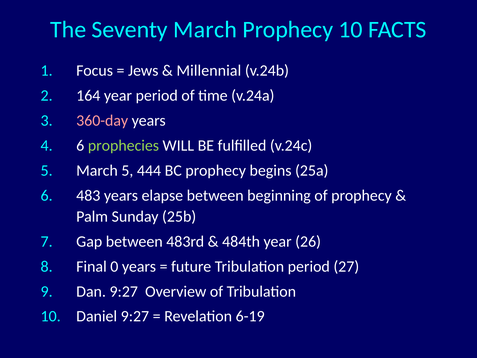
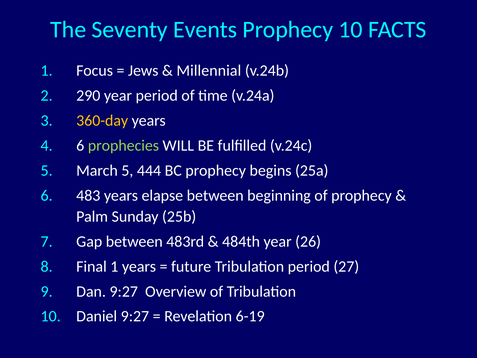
Seventy March: March -> Events
164: 164 -> 290
360-day colour: pink -> yellow
Final 0: 0 -> 1
